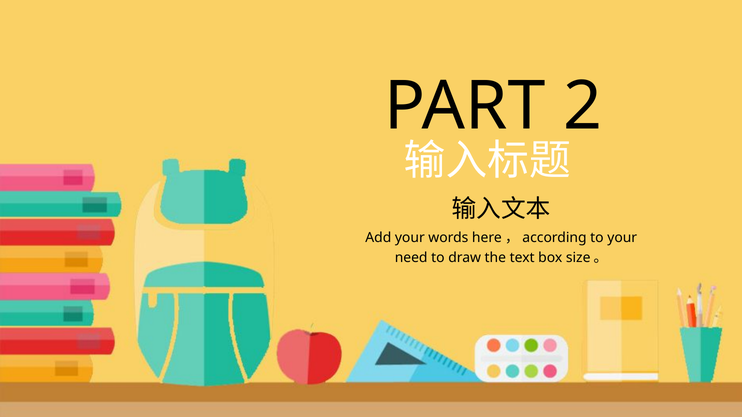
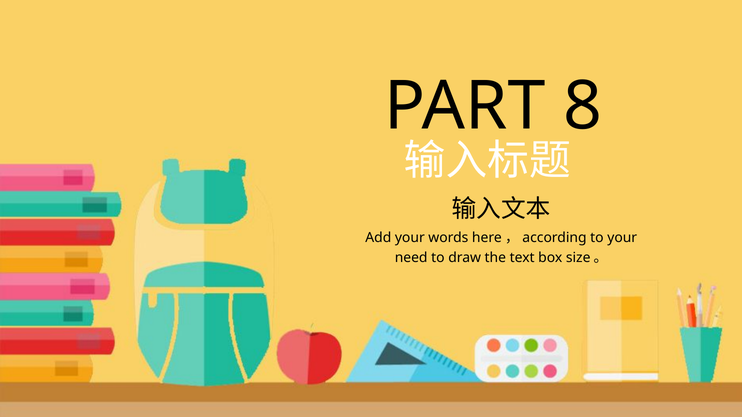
2: 2 -> 8
